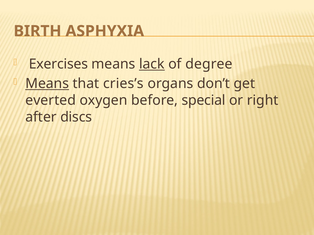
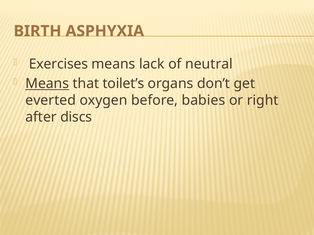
lack underline: present -> none
degree: degree -> neutral
cries’s: cries’s -> toilet’s
special: special -> babies
